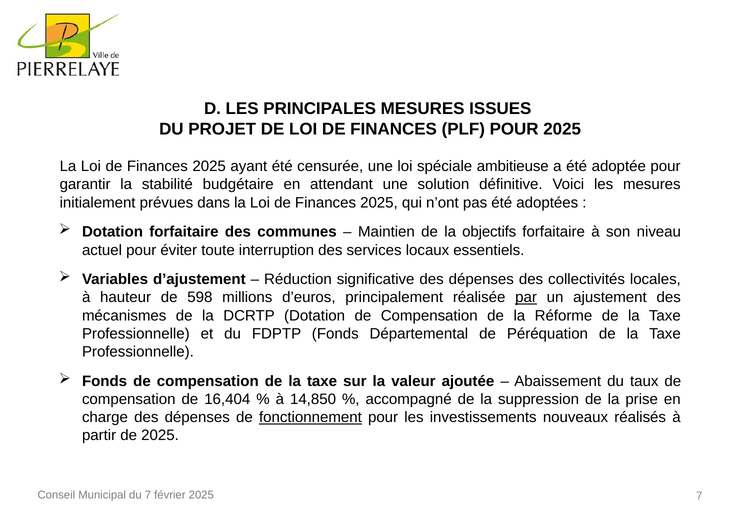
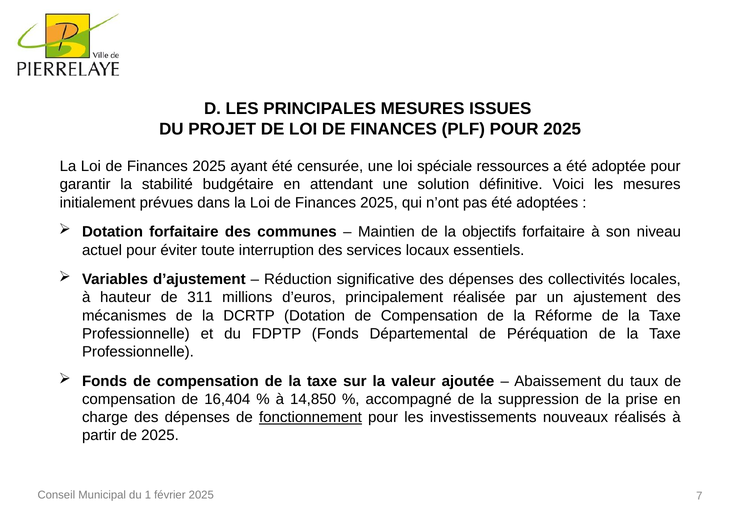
ambitieuse: ambitieuse -> ressources
598: 598 -> 311
par underline: present -> none
du 7: 7 -> 1
